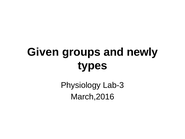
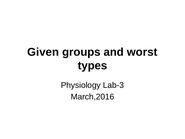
newly: newly -> worst
